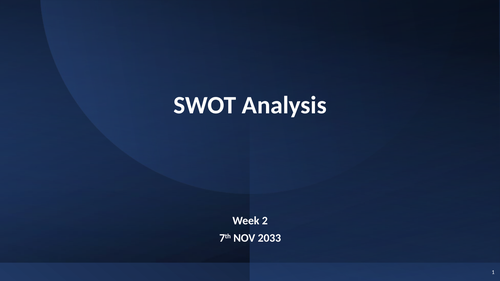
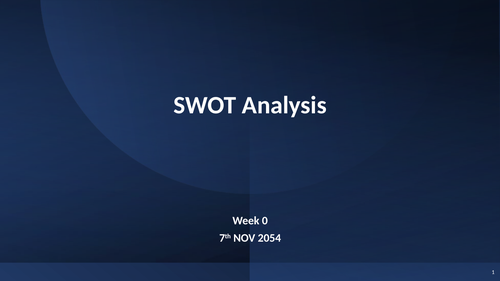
2: 2 -> 0
2033: 2033 -> 2054
